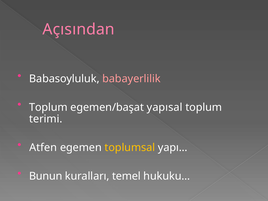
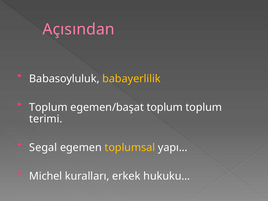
babayerlilik colour: pink -> yellow
egemen/başat yapısal: yapısal -> toplum
Atfen: Atfen -> Segal
Bunun: Bunun -> Michel
temel: temel -> erkek
